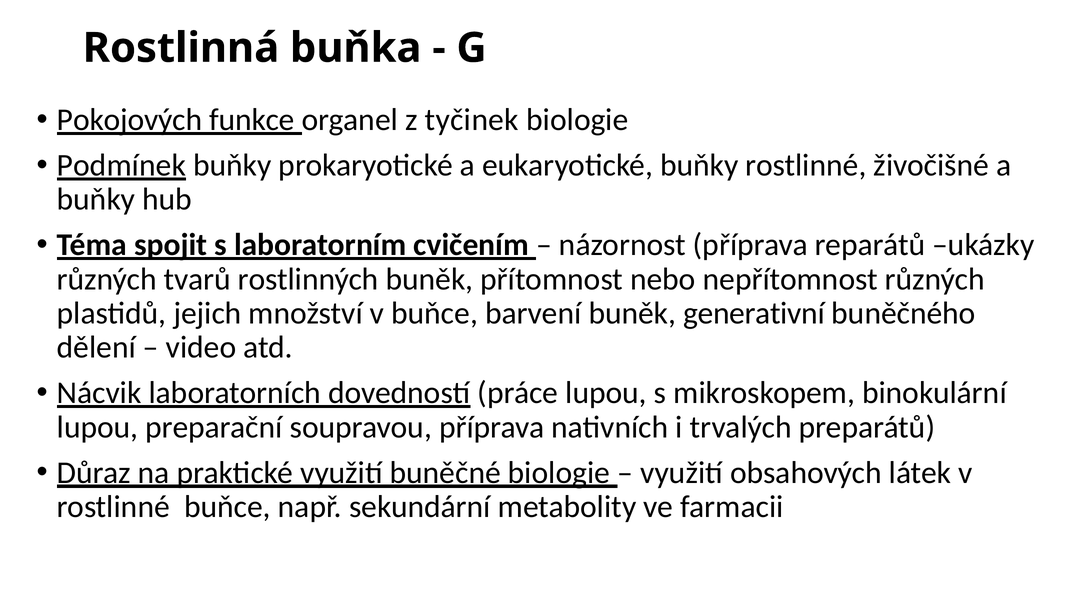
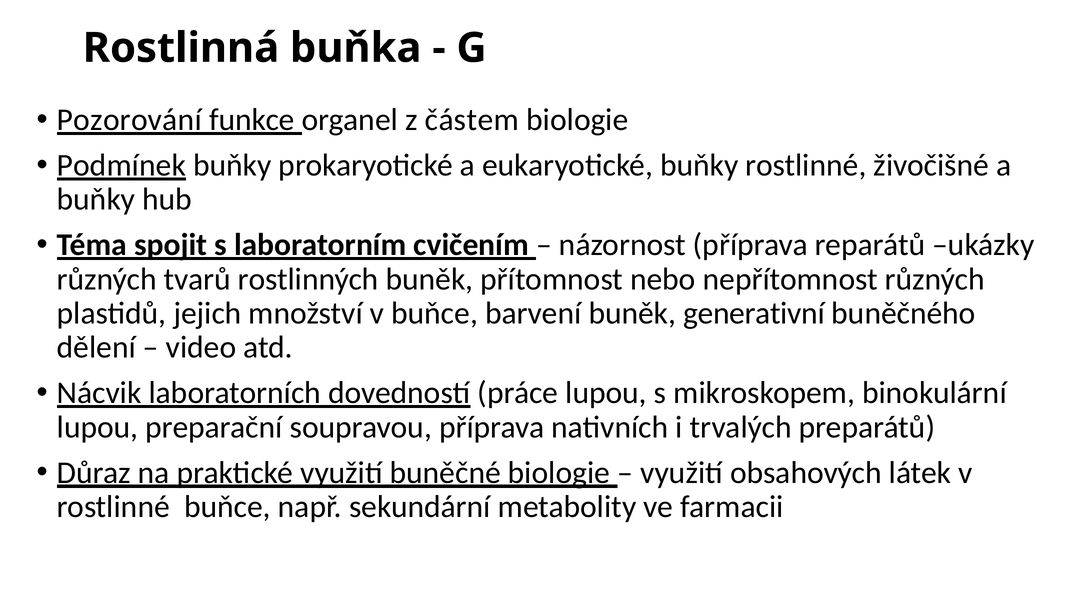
Pokojových: Pokojových -> Pozorování
tyčinek: tyčinek -> částem
